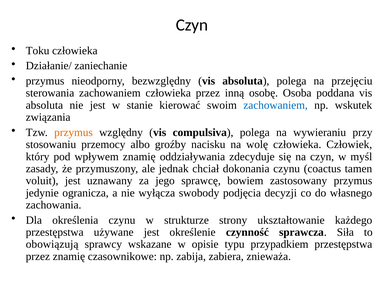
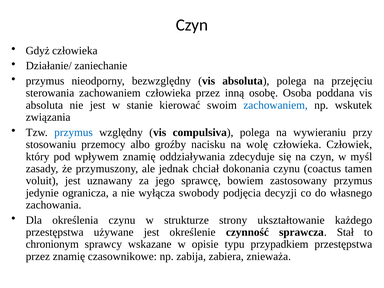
Toku: Toku -> Gdyż
przymus at (74, 132) colour: orange -> blue
Siła: Siła -> Stał
obowiązują: obowiązują -> chronionym
